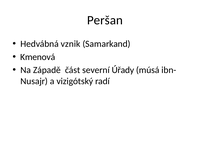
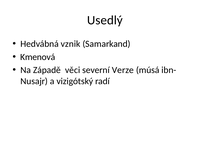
Peršan: Peršan -> Usedlý
část: část -> věci
Úřady: Úřady -> Verze
